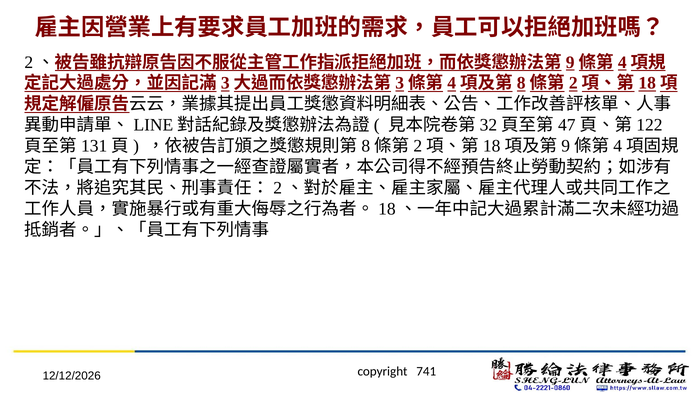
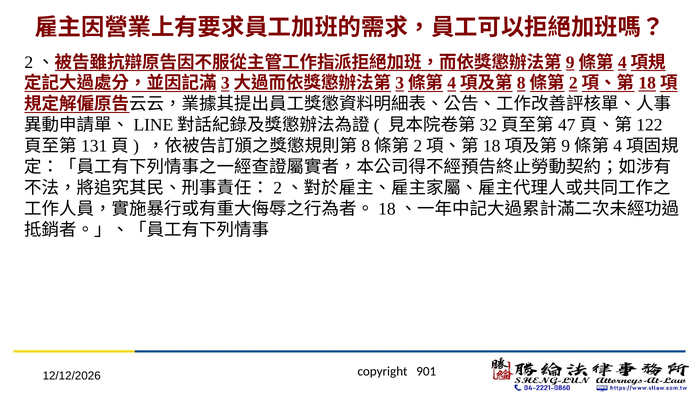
741: 741 -> 901
